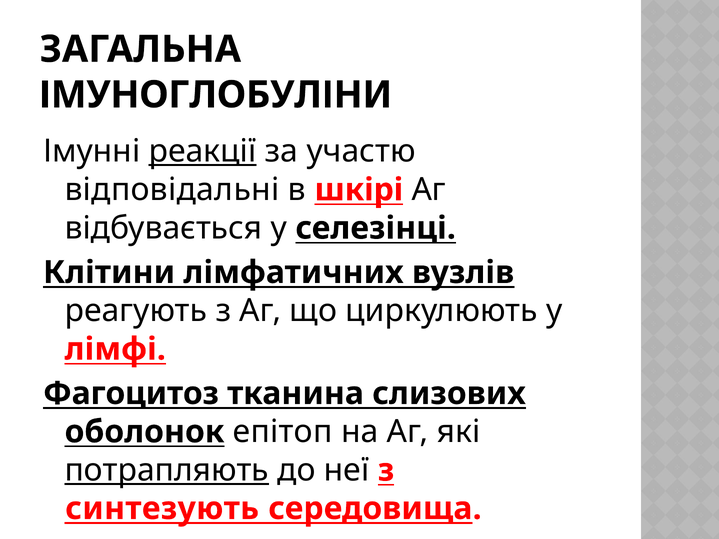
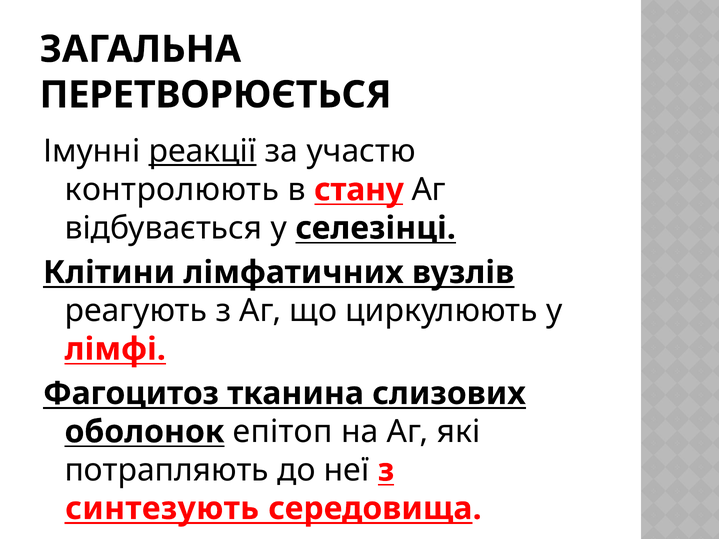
ІМУНОГЛОБУЛІНИ: ІМУНОГЛОБУЛІНИ -> ПЕРЕТВОРЮЄТЬСЯ
відповідальні: відповідальні -> контролюють
шкірі: шкірі -> стану
потрапляють underline: present -> none
